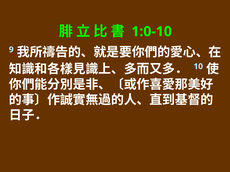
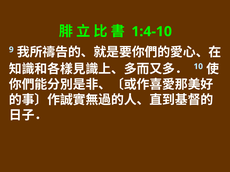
1:0-10: 1:0-10 -> 1:4-10
